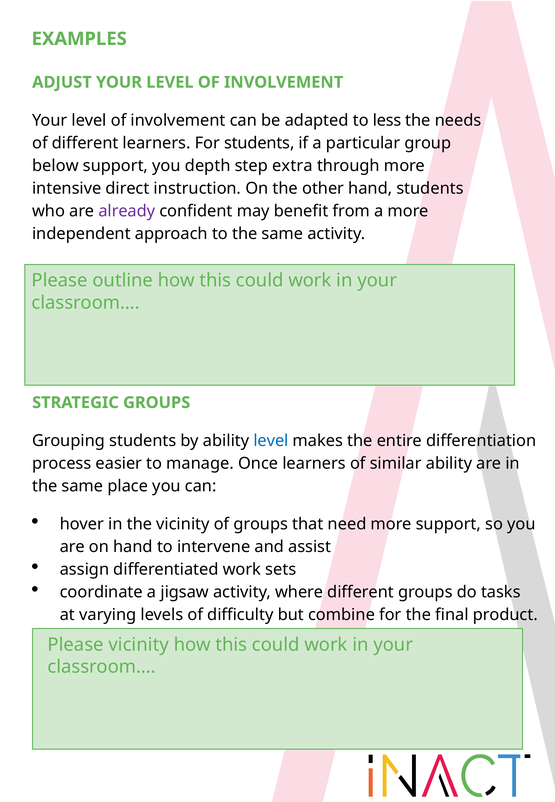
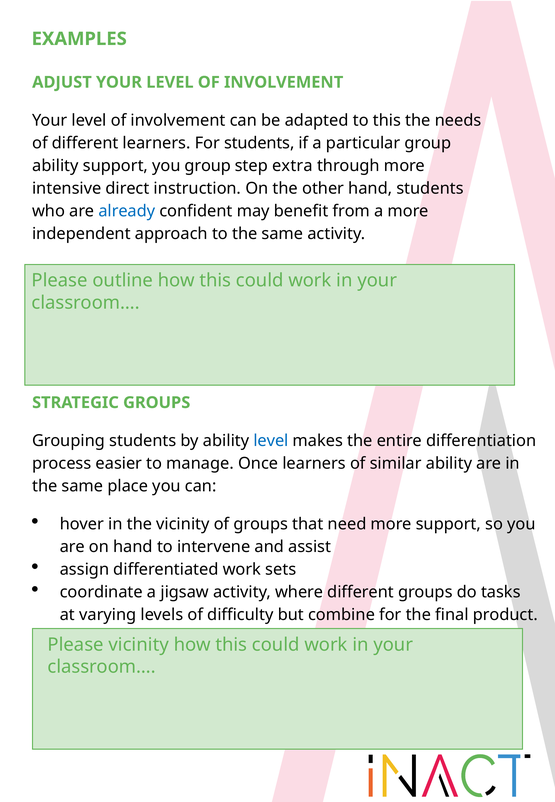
to less: less -> this
below at (55, 166): below -> ability
you depth: depth -> group
already colour: purple -> blue
